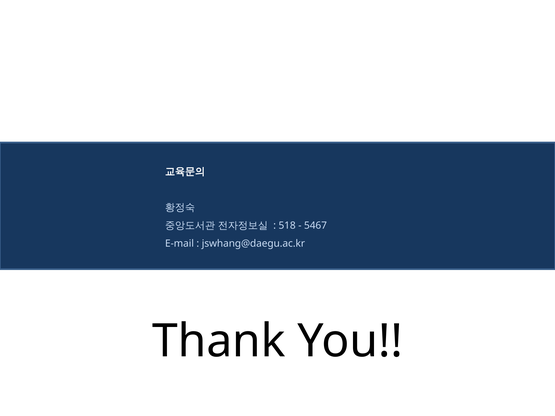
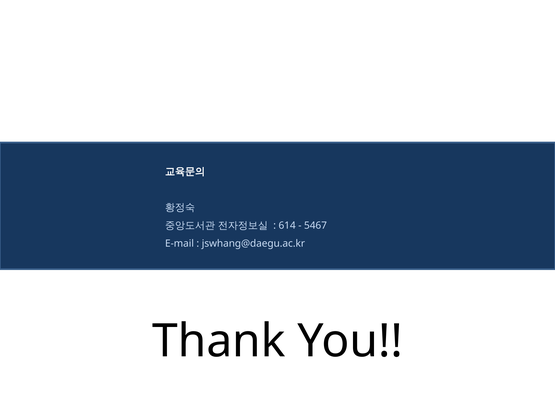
518: 518 -> 614
